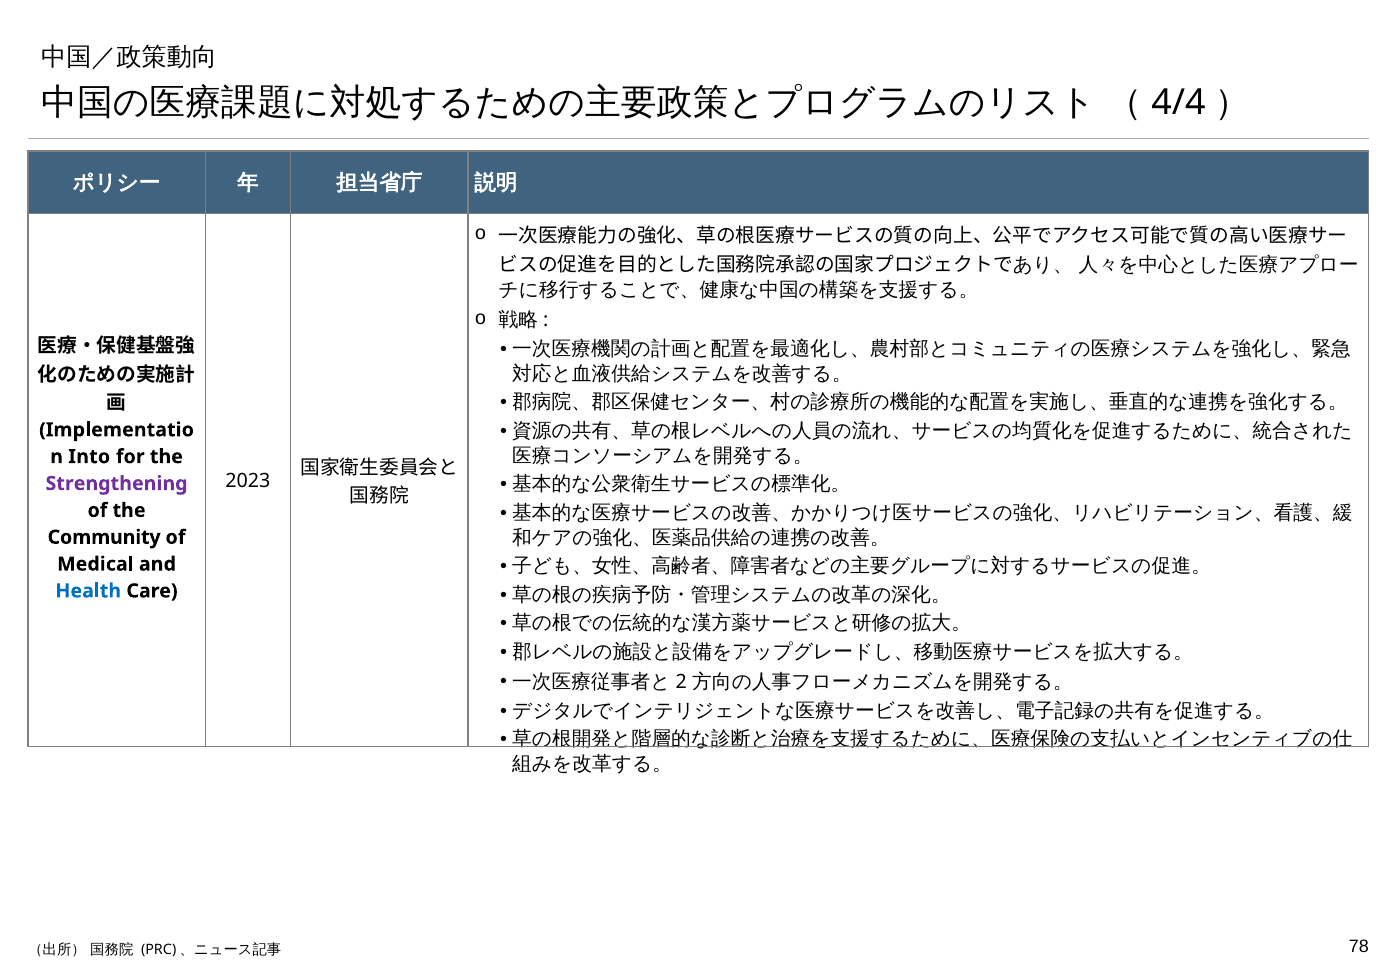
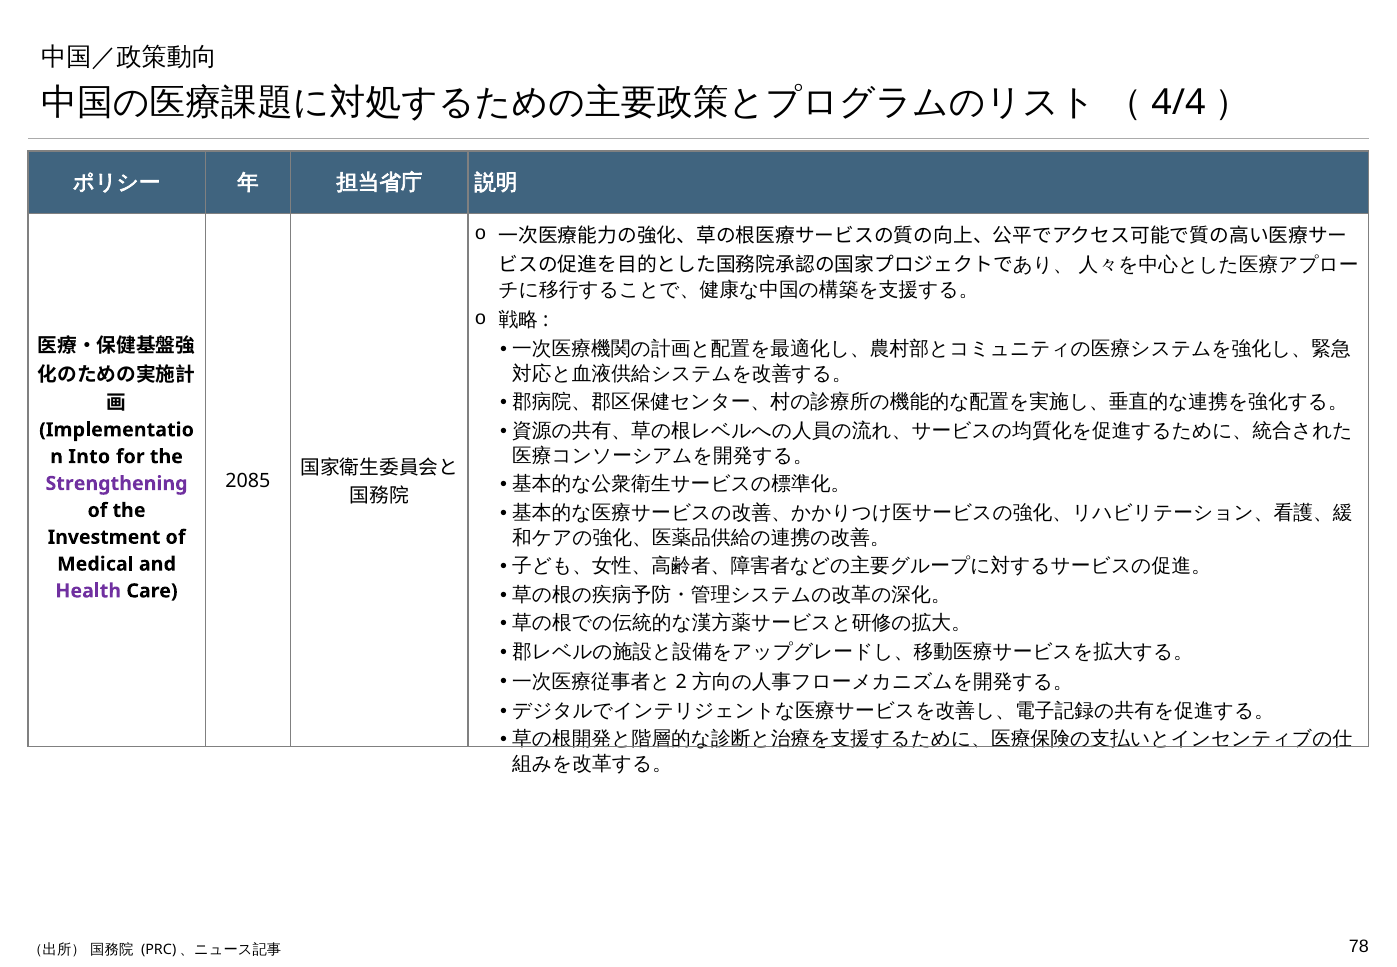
2023: 2023 -> 2085
Community: Community -> Investment
Health colour: blue -> purple
